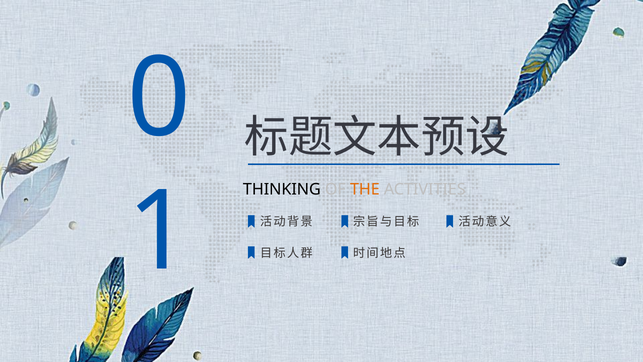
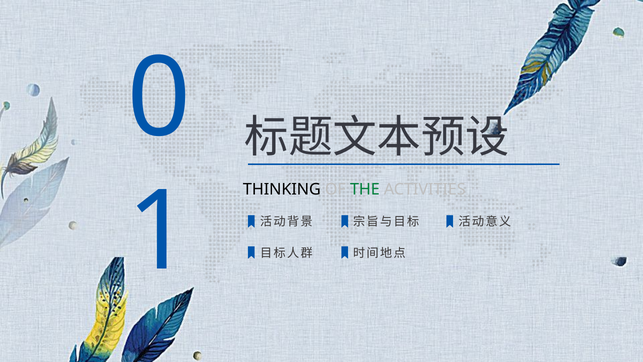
THE colour: orange -> green
